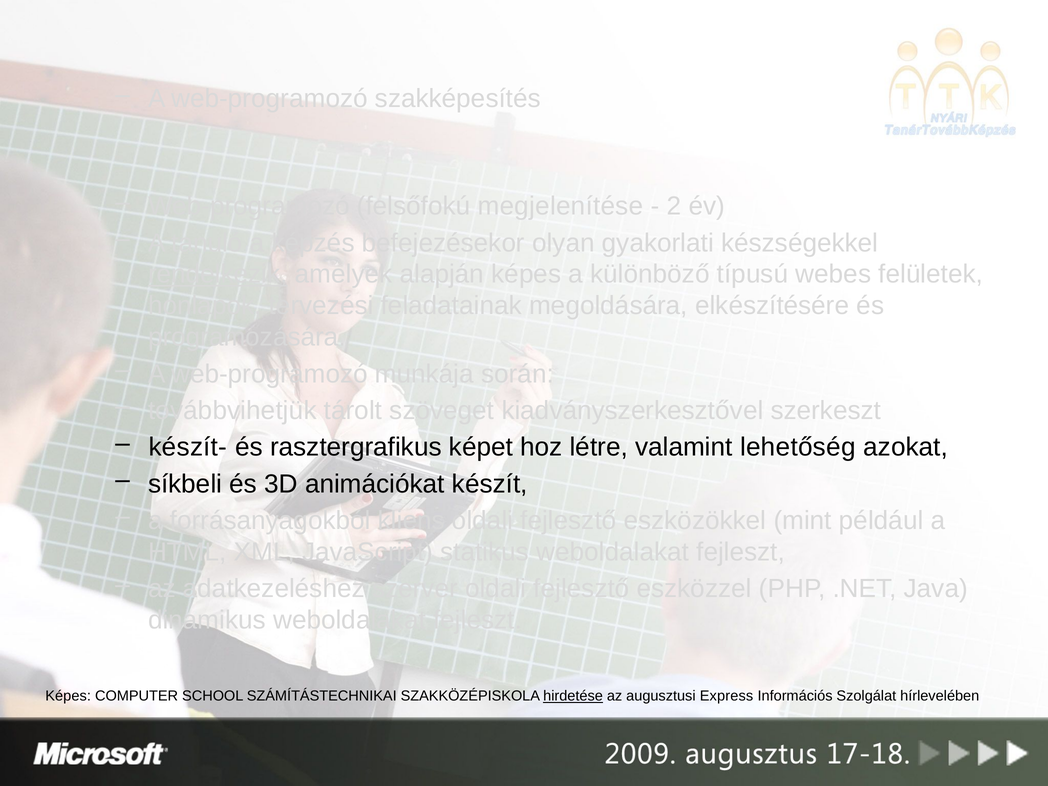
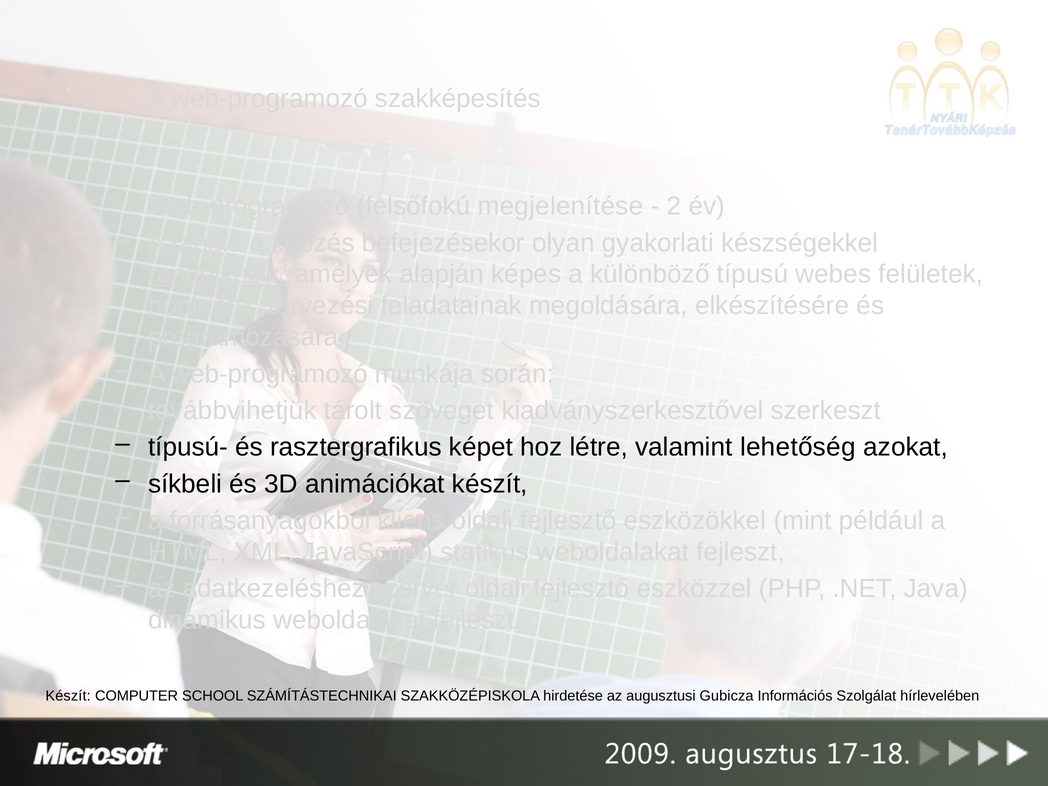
készít-: készít- -> típusú-
Képes at (68, 696): Képes -> Készít
hirdetése underline: present -> none
Express: Express -> Gubicza
